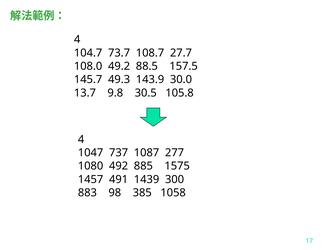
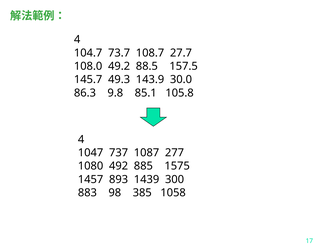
13.7: 13.7 -> 86.3
30.5: 30.5 -> 85.1
491: 491 -> 893
